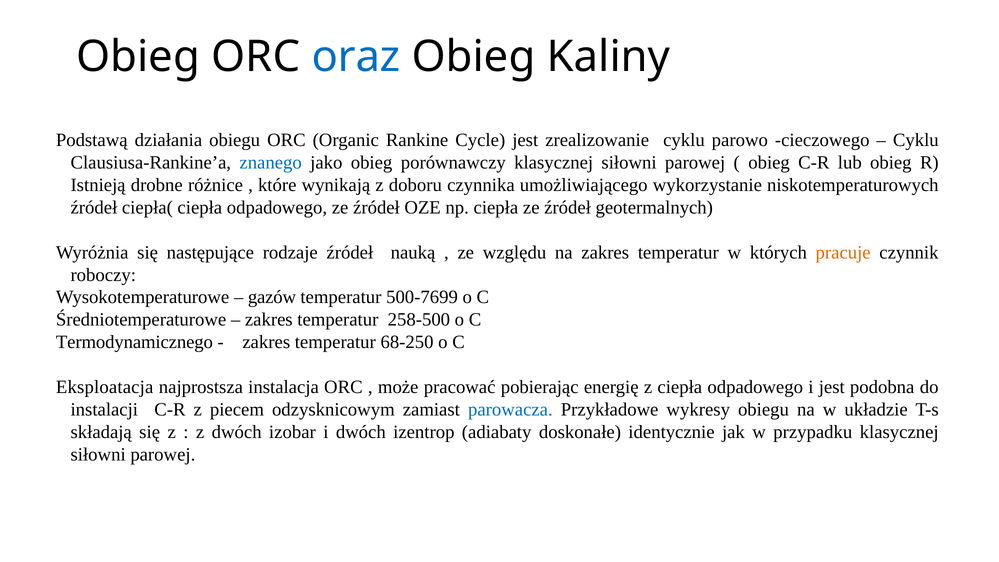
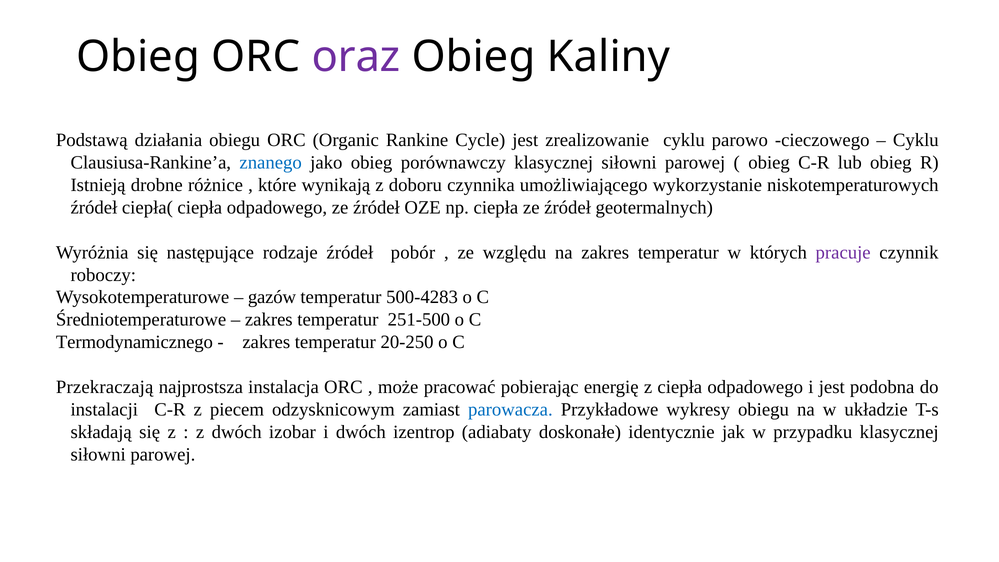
oraz colour: blue -> purple
nauką: nauką -> pobór
pracuje colour: orange -> purple
500-7699: 500-7699 -> 500-4283
258-500: 258-500 -> 251-500
68-250: 68-250 -> 20-250
Eksploatacja: Eksploatacja -> Przekraczają
